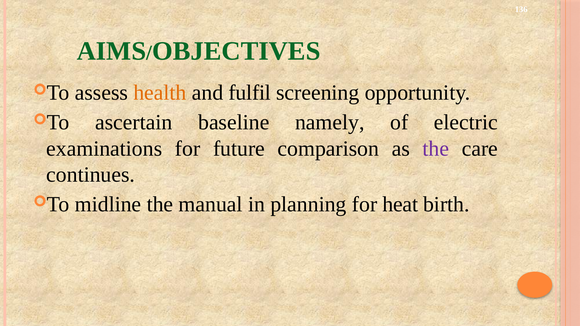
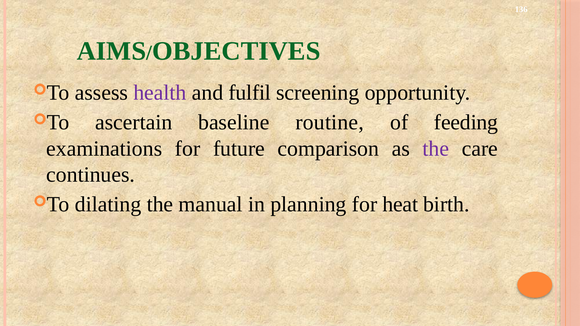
health colour: orange -> purple
namely: namely -> routine
electric: electric -> feeding
midline: midline -> dilating
